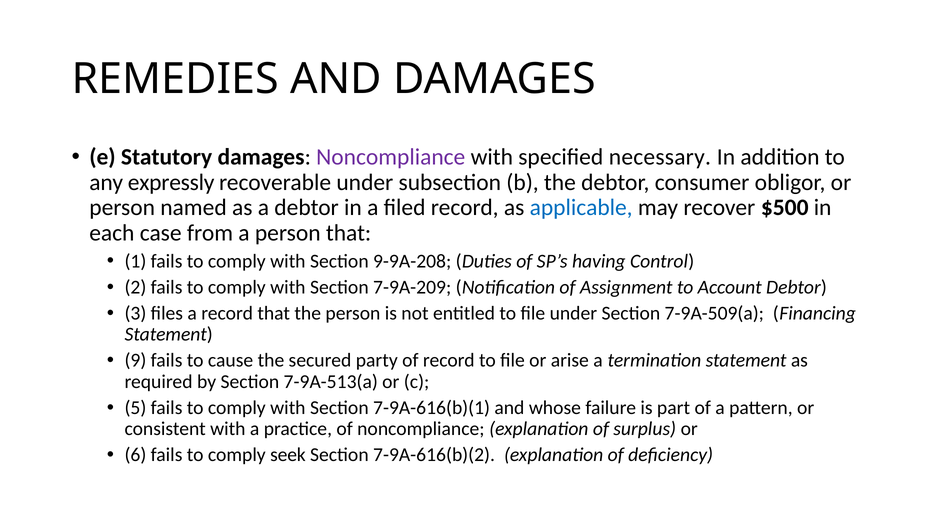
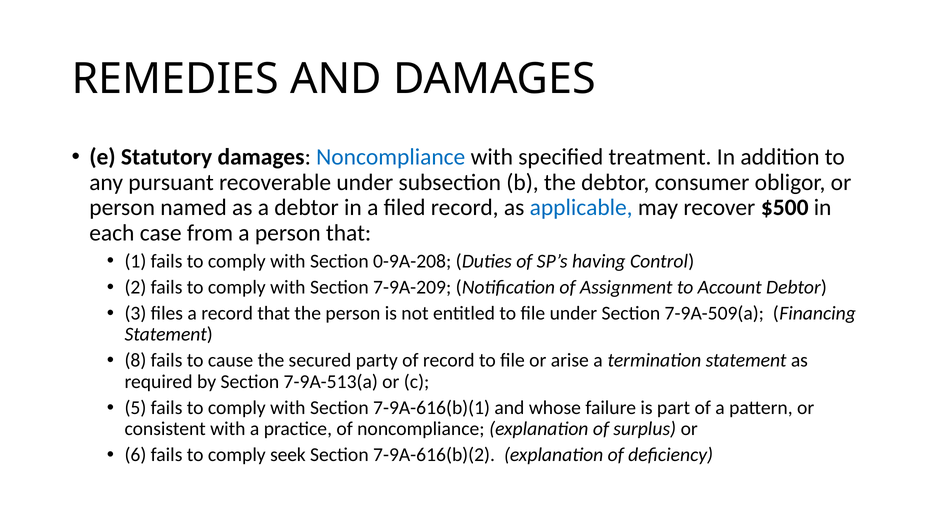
Noncompliance at (391, 157) colour: purple -> blue
necessary: necessary -> treatment
expressly: expressly -> pursuant
9-9A-208: 9-9A-208 -> 0-9A-208
9: 9 -> 8
